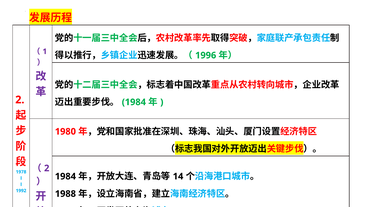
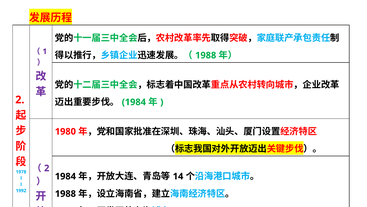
1996 at (206, 55): 1996 -> 1988
